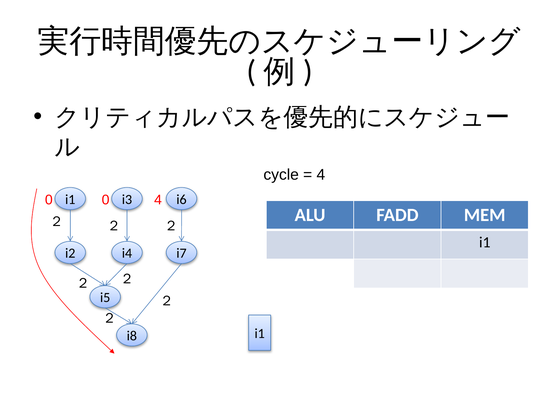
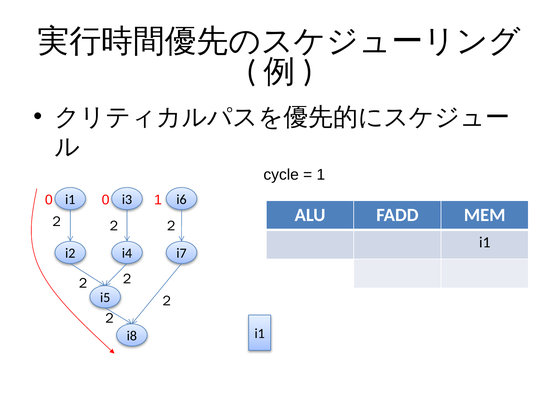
4 at (321, 175): 4 -> 1
0 4: 4 -> 1
